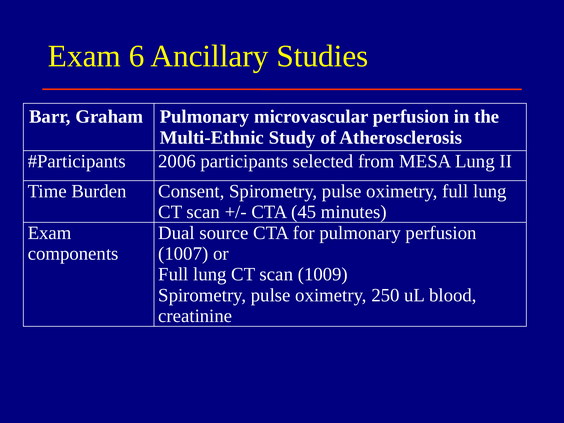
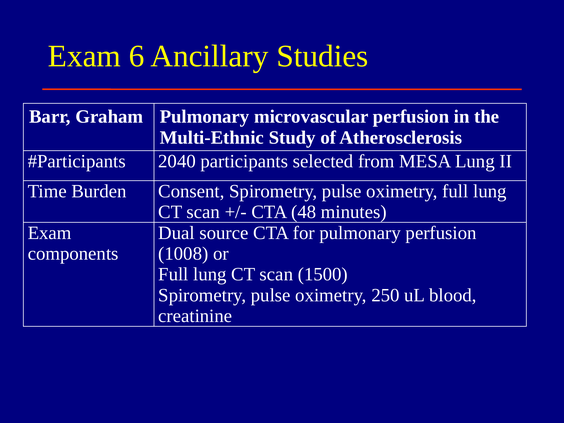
2006: 2006 -> 2040
45: 45 -> 48
1007: 1007 -> 1008
1009: 1009 -> 1500
